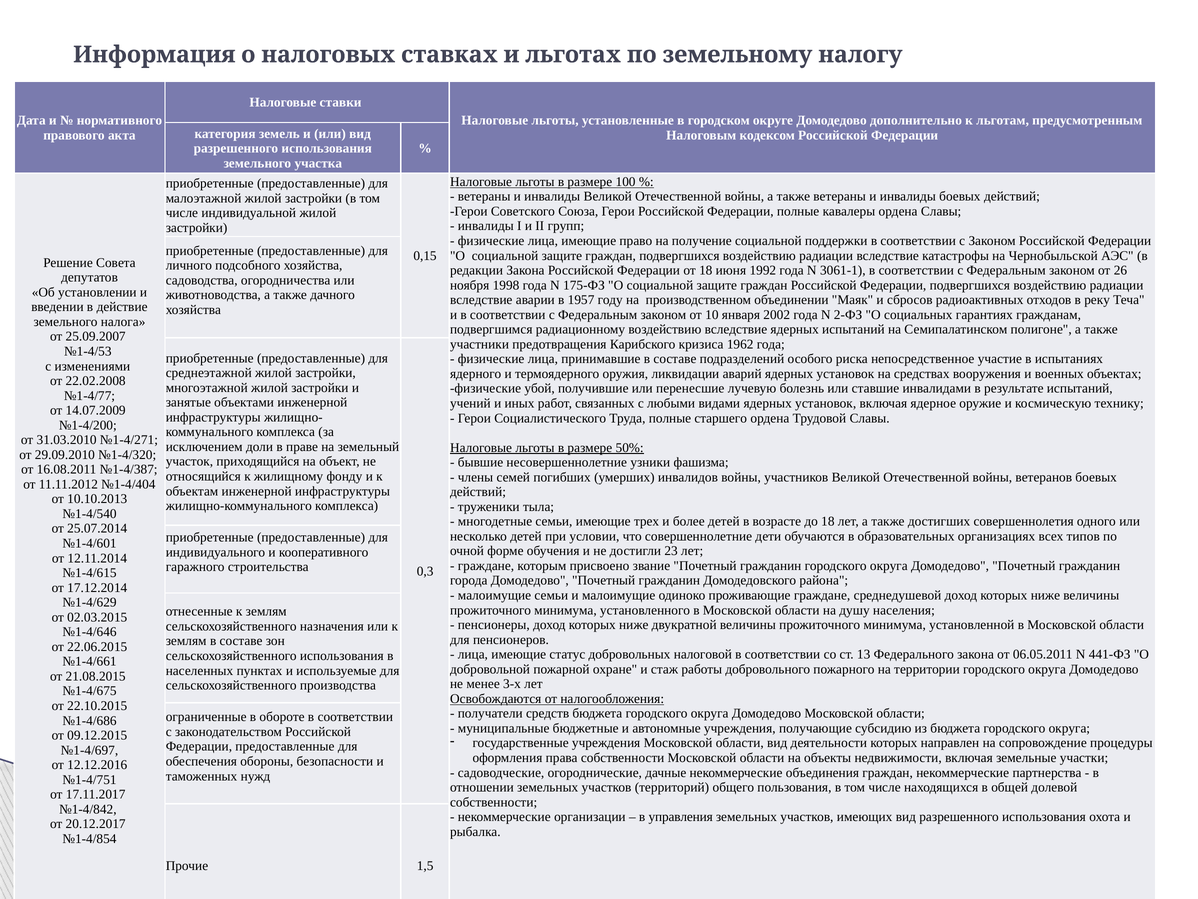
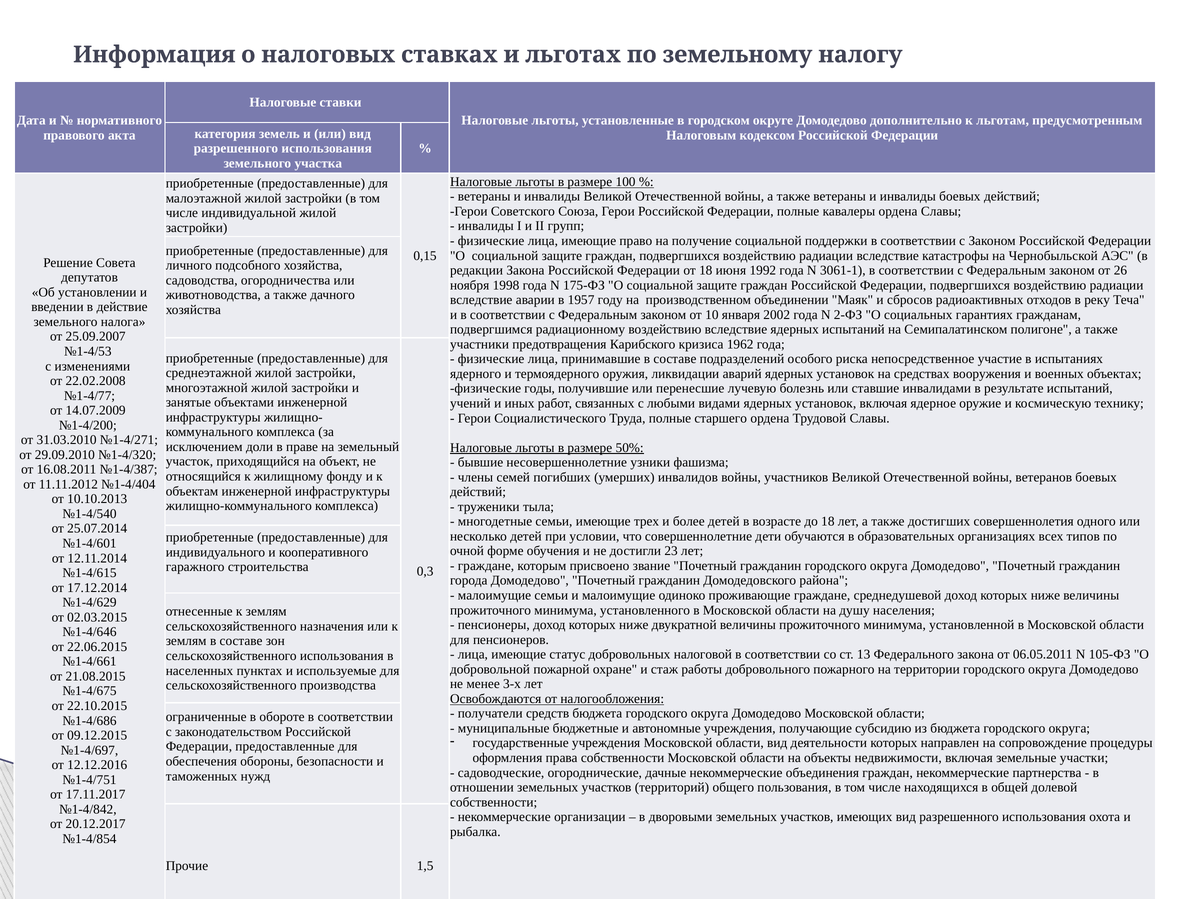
убой: убой -> годы
441-ФЗ: 441-ФЗ -> 105-ФЗ
управления: управления -> дворовыми
